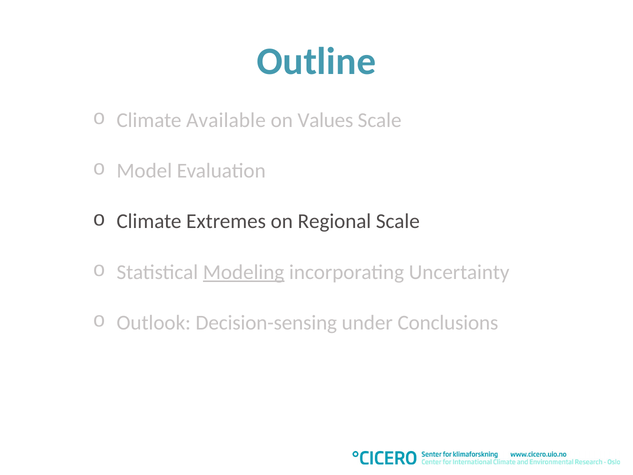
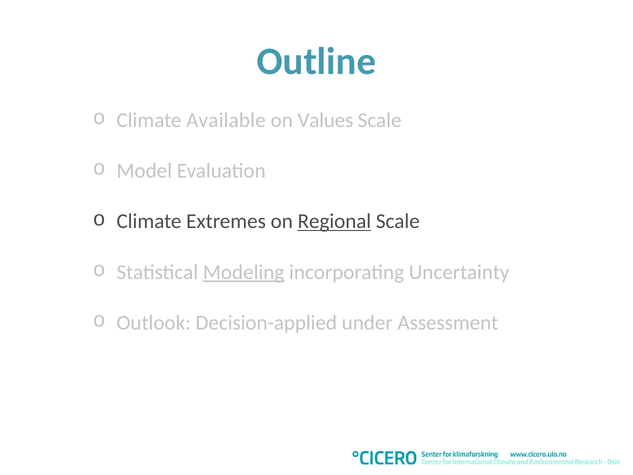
Regional underline: none -> present
Decision-sensing: Decision-sensing -> Decision-applied
Conclusions: Conclusions -> Assessment
